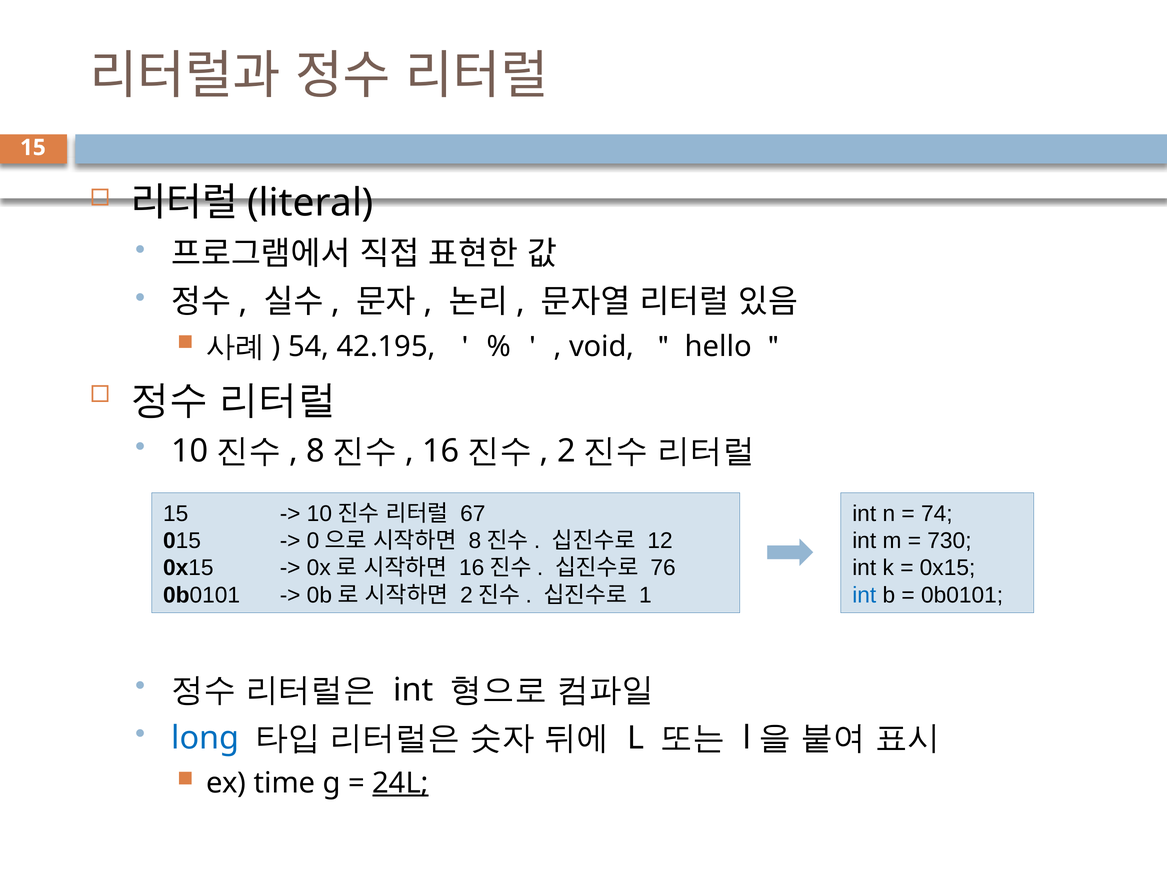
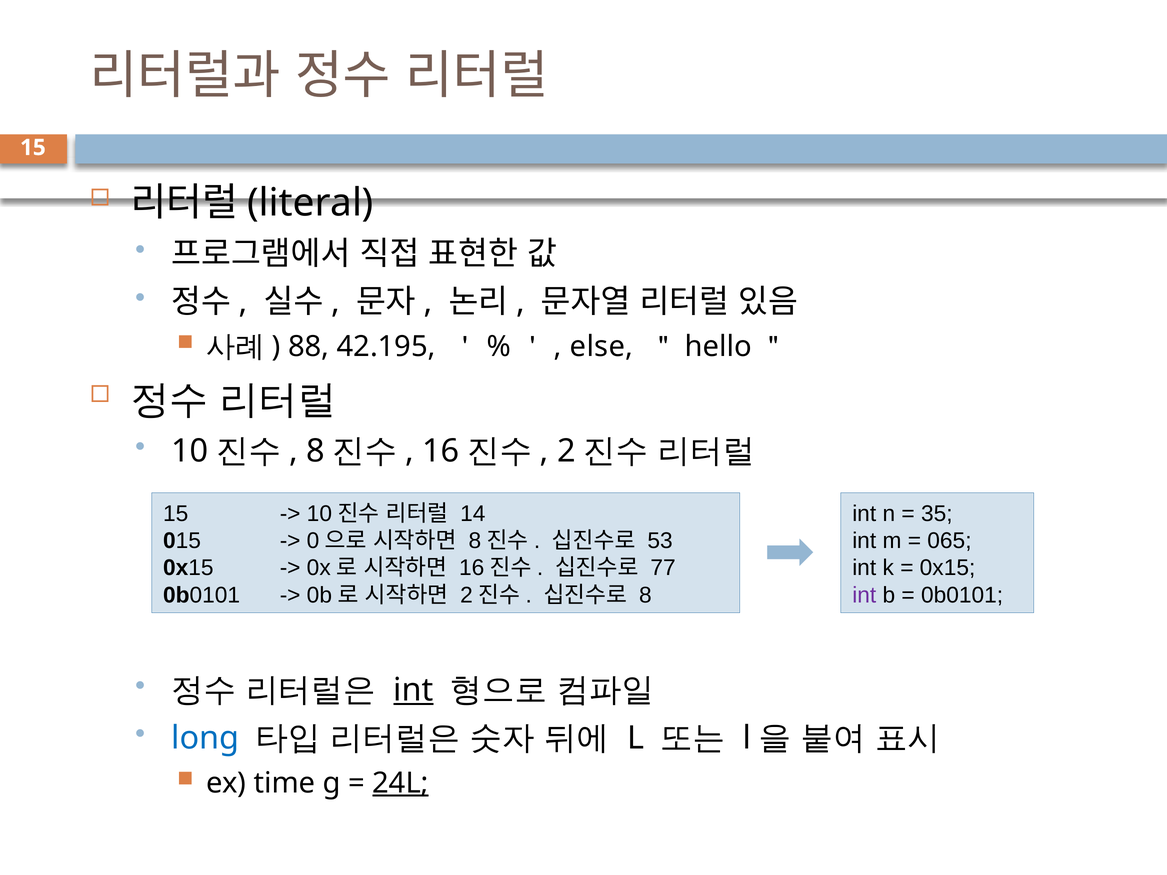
54: 54 -> 88
void: void -> else
67: 67 -> 14
74: 74 -> 35
12: 12 -> 53
730: 730 -> 065
76: 76 -> 77
1: 1 -> 8
int at (864, 595) colour: blue -> purple
int at (414, 690) underline: none -> present
